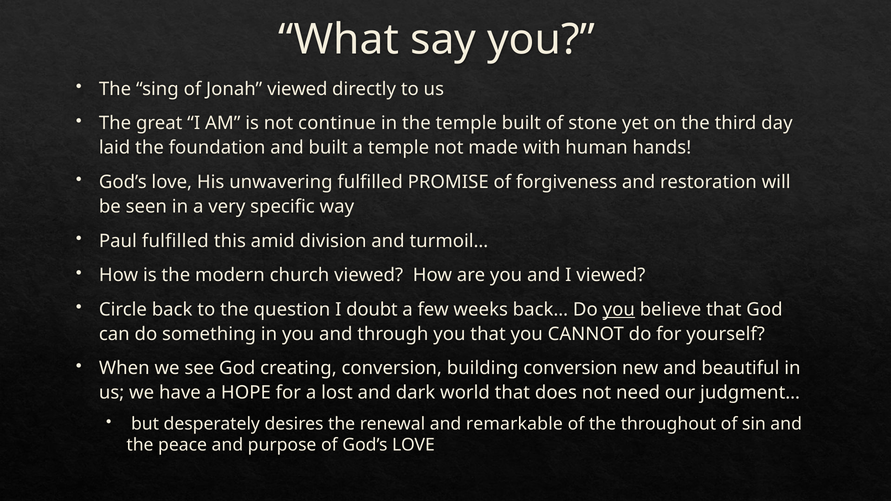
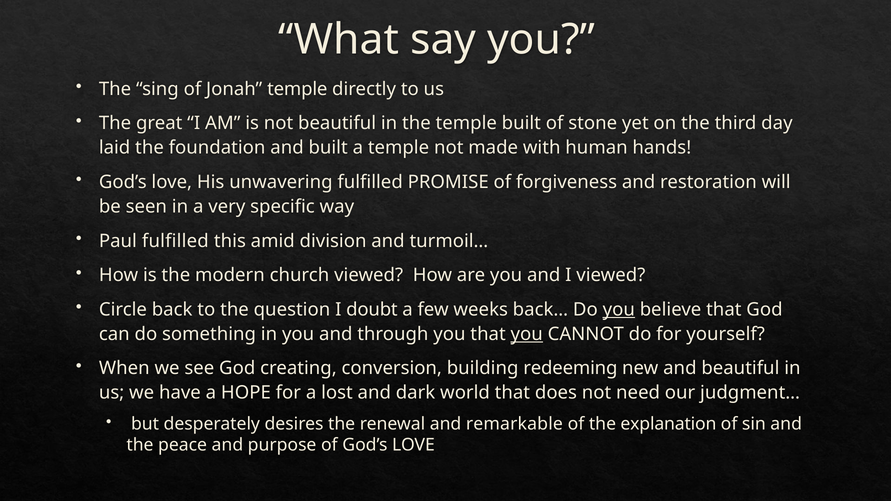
Jonah viewed: viewed -> temple
not continue: continue -> beautiful
you at (527, 334) underline: none -> present
building conversion: conversion -> redeeming
throughout: throughout -> explanation
